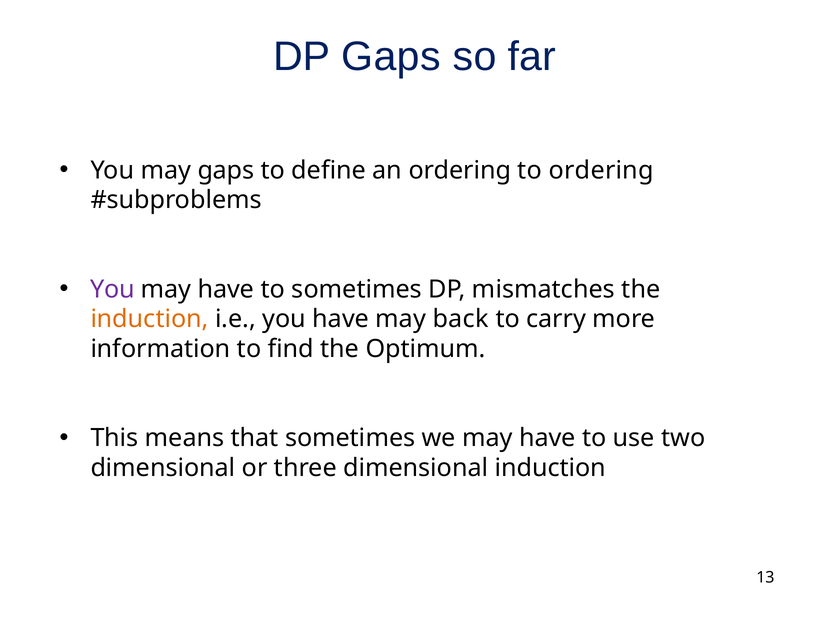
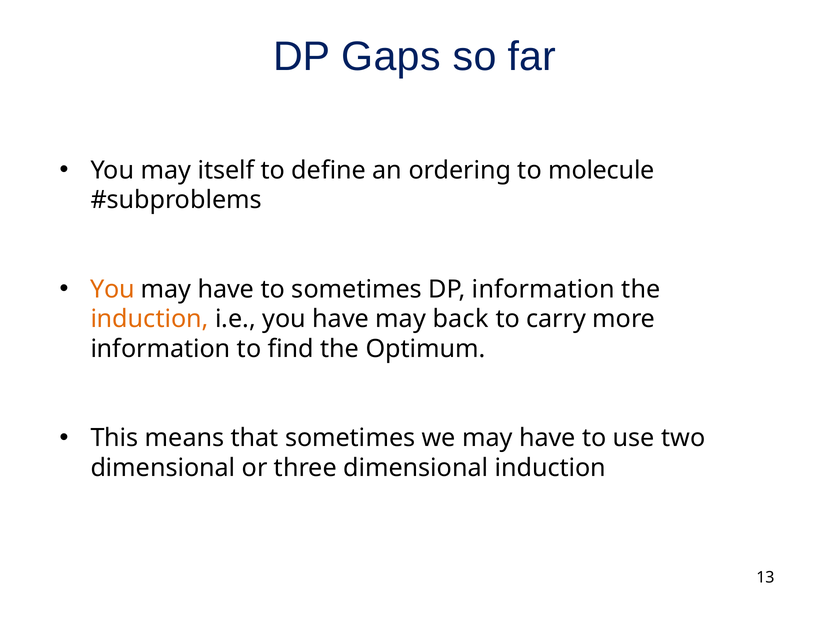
may gaps: gaps -> itself
to ordering: ordering -> molecule
You at (112, 289) colour: purple -> orange
DP mismatches: mismatches -> information
